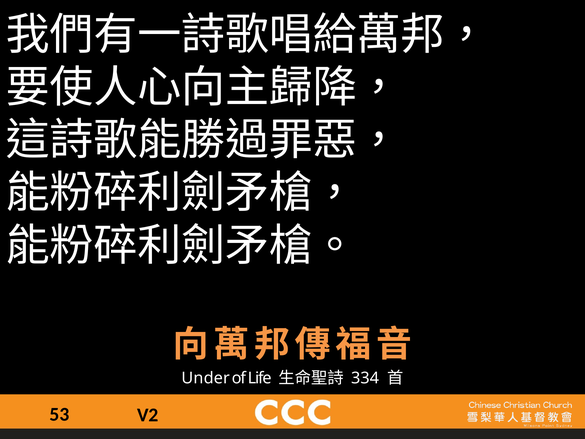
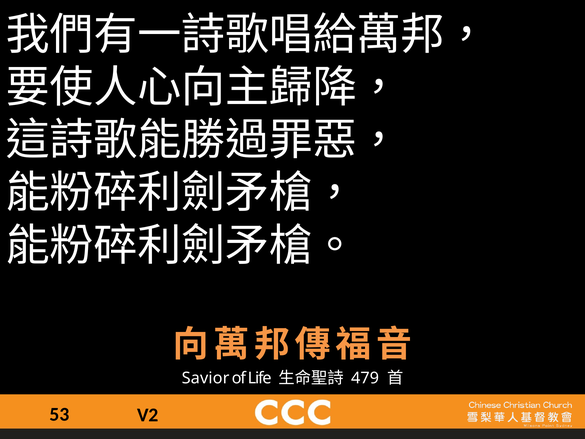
Under: Under -> Savior
334: 334 -> 479
